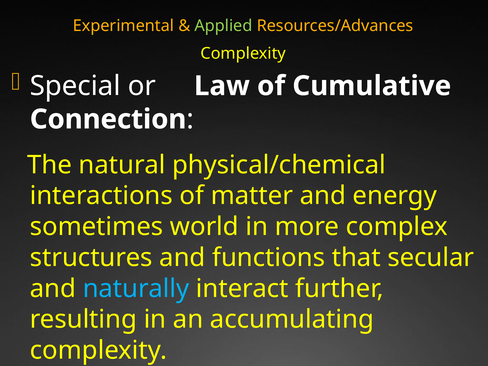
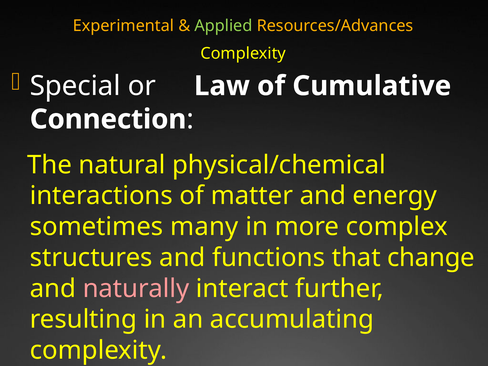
world: world -> many
secular: secular -> change
naturally colour: light blue -> pink
